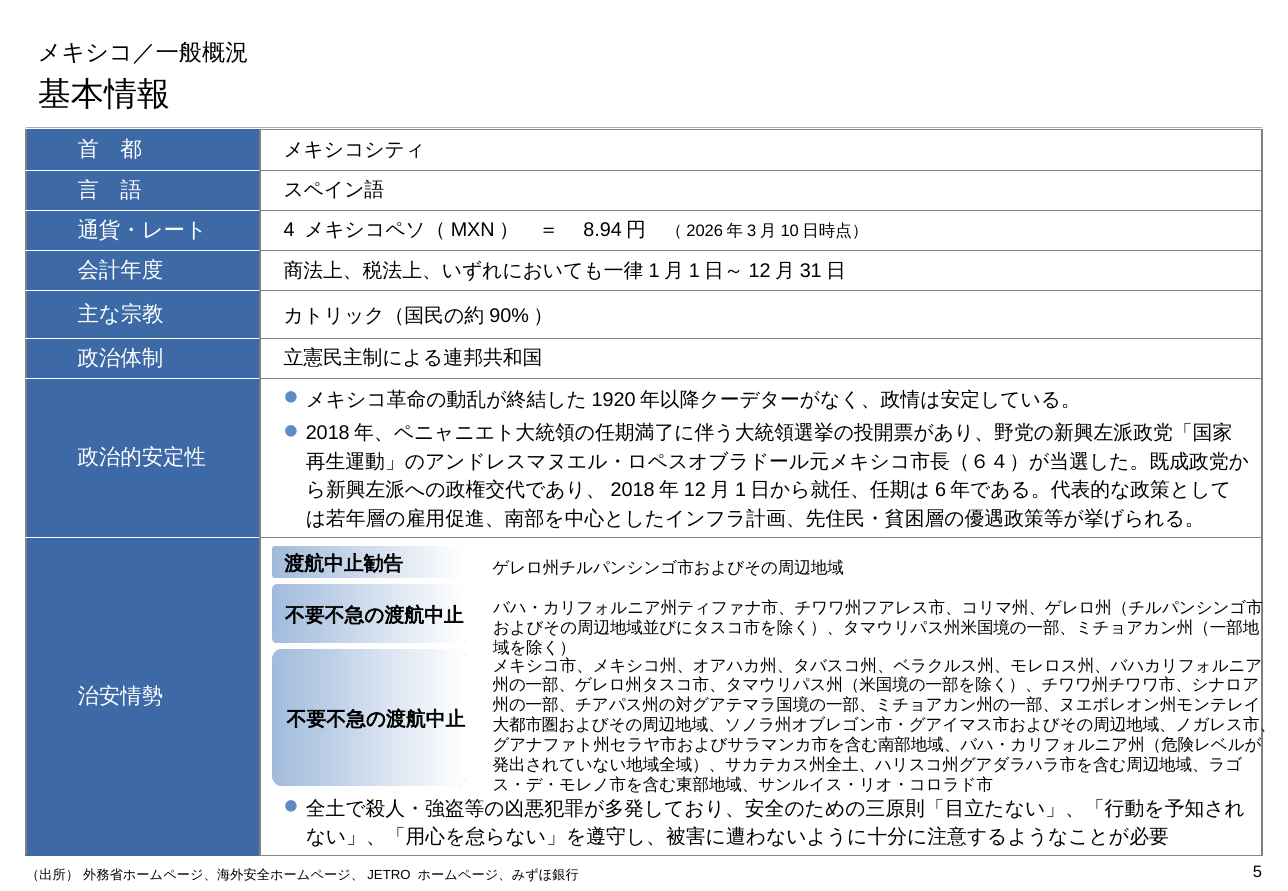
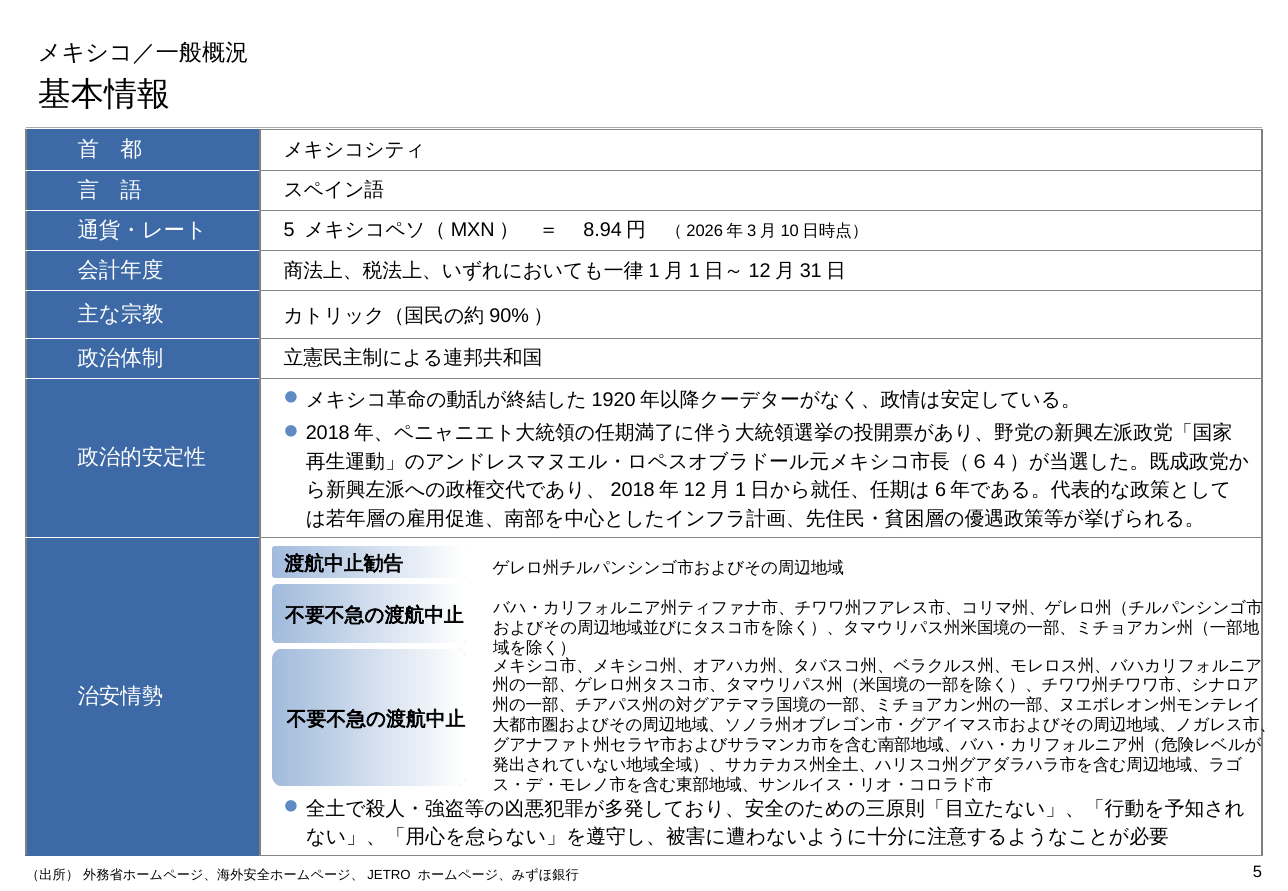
4 at (289, 231): 4 -> 5
